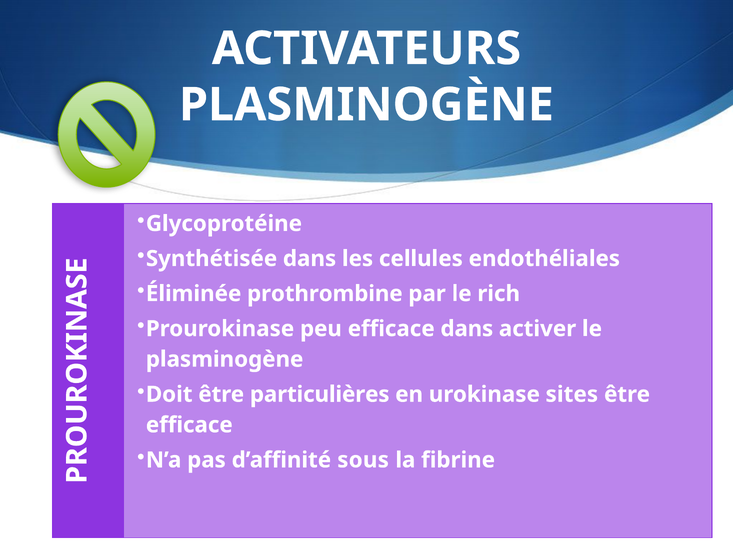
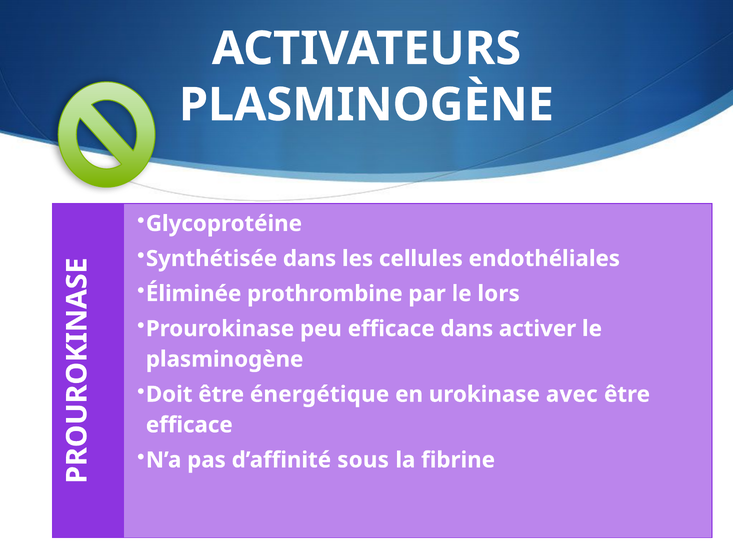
rich: rich -> lors
particulières: particulières -> énergétique
sites: sites -> avec
